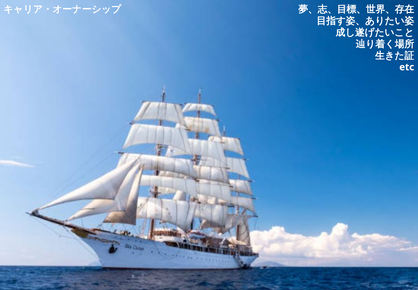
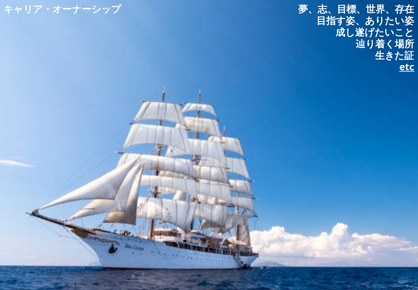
etc underline: none -> present
